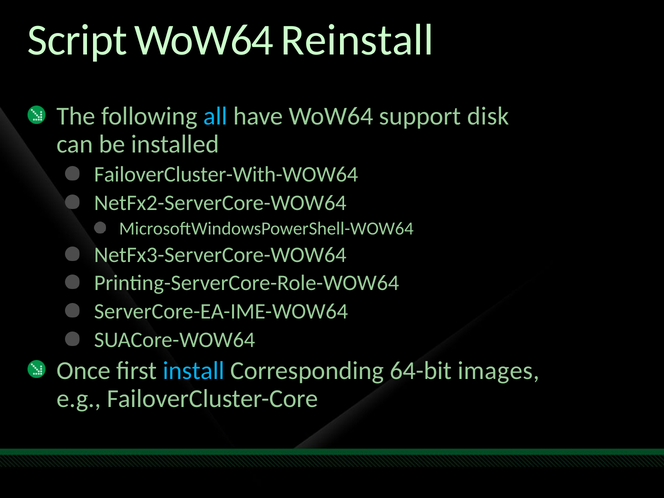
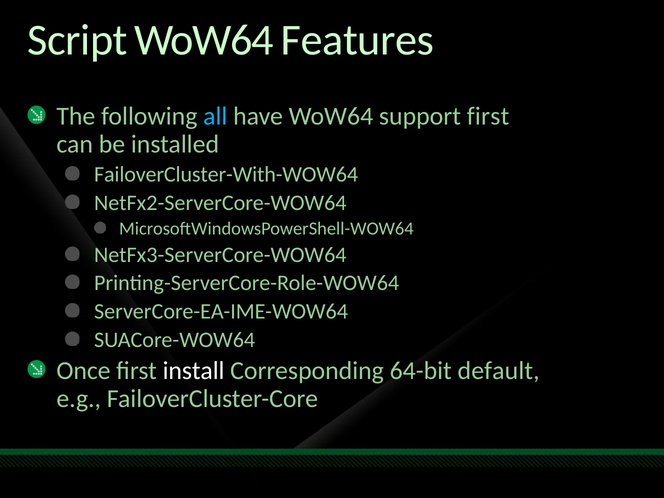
Reinstall: Reinstall -> Features
support disk: disk -> first
install colour: light blue -> white
images: images -> default
